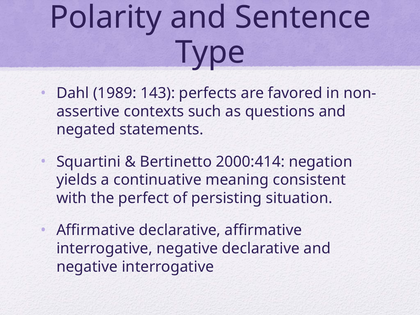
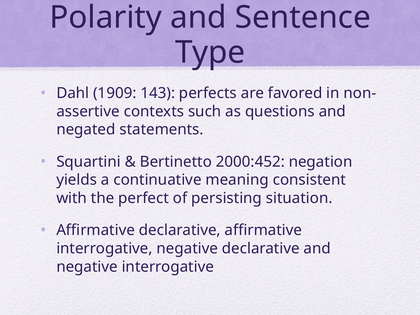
1989: 1989 -> 1909
2000:414: 2000:414 -> 2000:452
